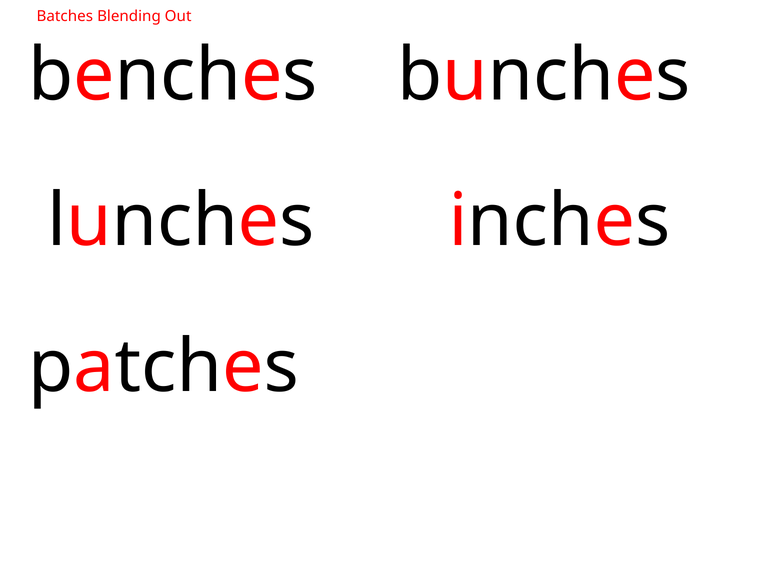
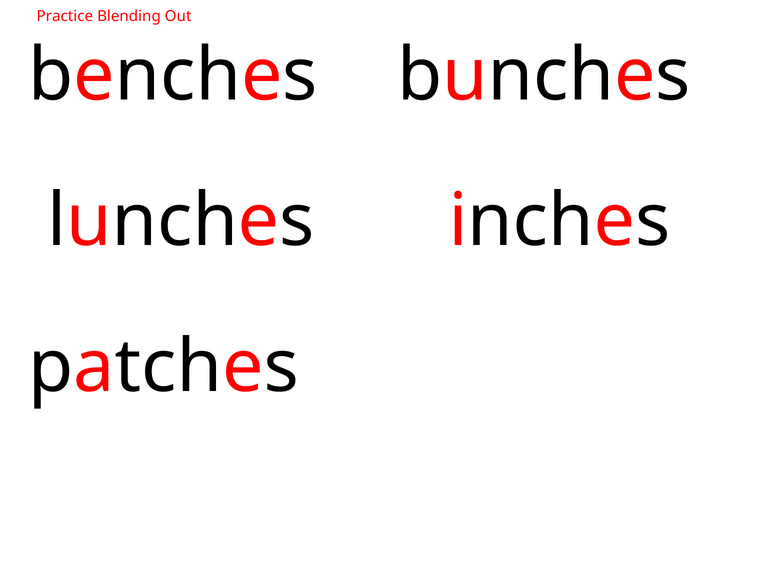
Batches: Batches -> Practice
